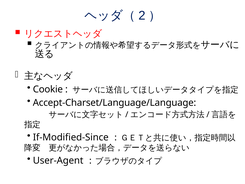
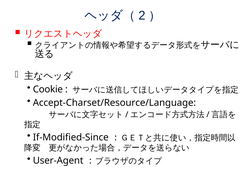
Accept-Charset/Language/Language: Accept-Charset/Language/Language -> Accept-Charset/Resource/Language
